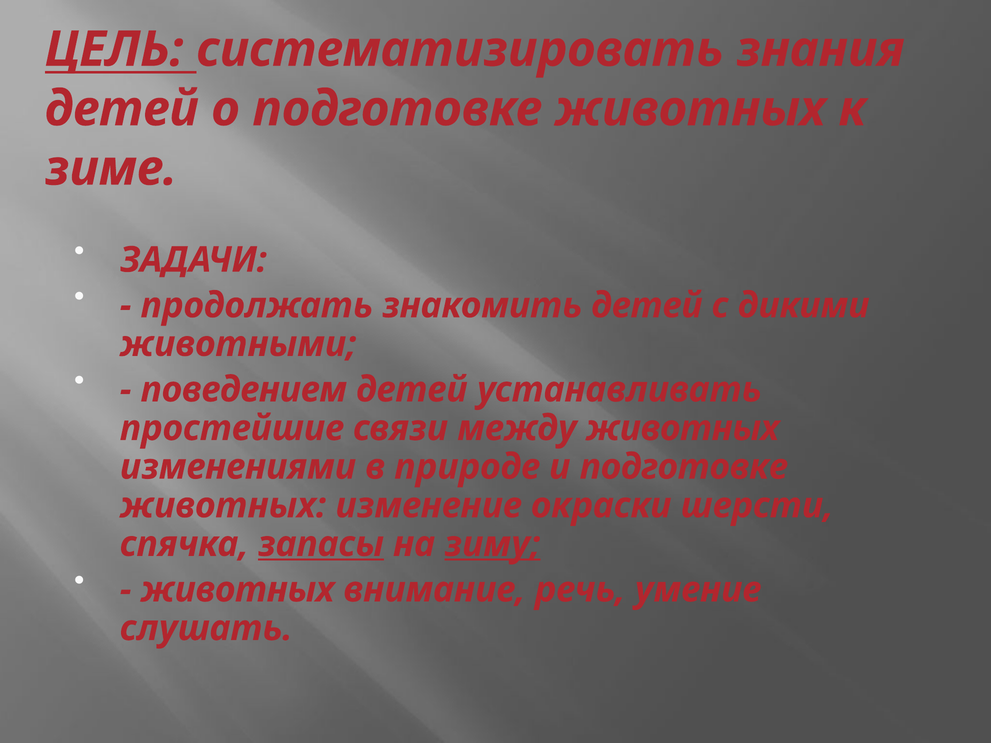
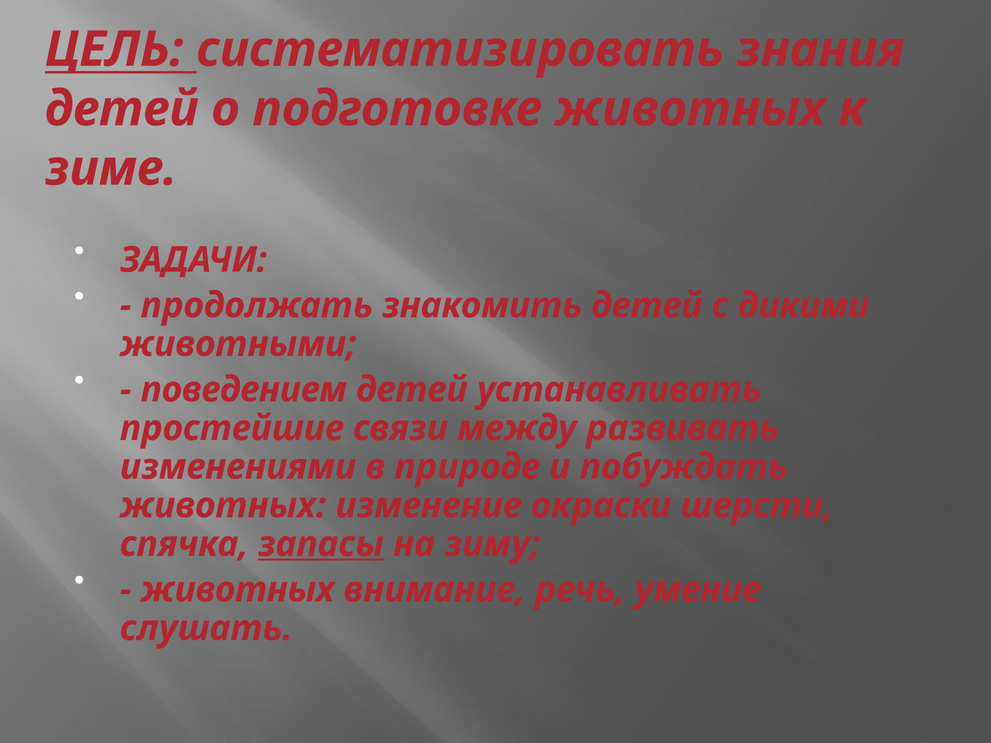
между животных: животных -> развивать
и подготовке: подготовке -> побуждать
зиму underline: present -> none
